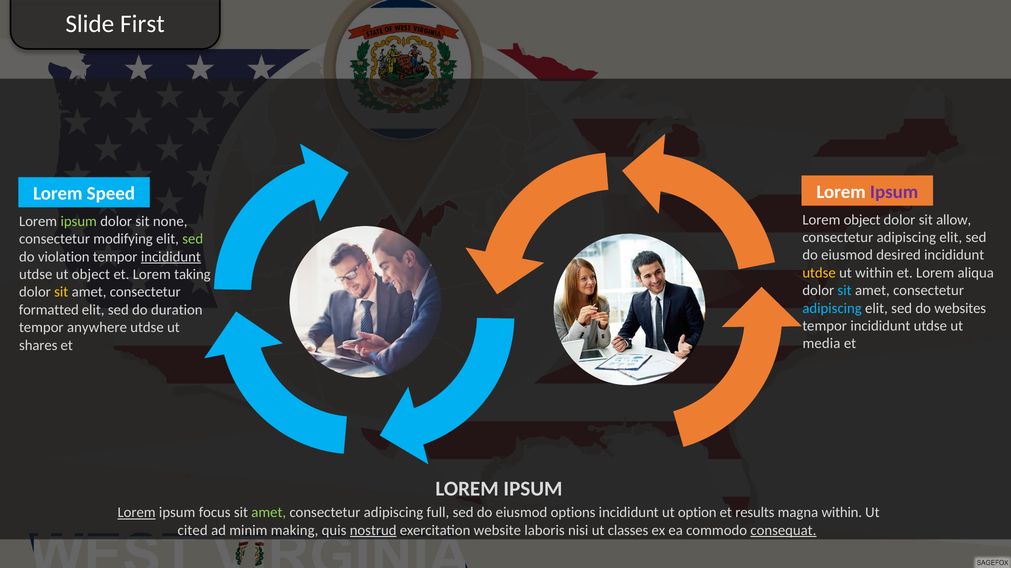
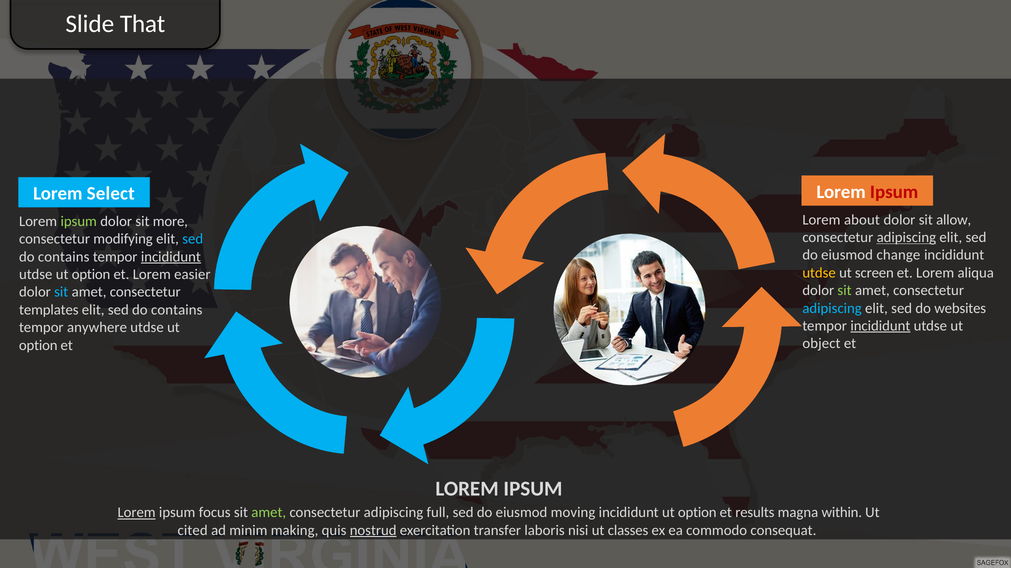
First: First -> That
Ipsum at (894, 192) colour: purple -> red
Speed: Speed -> Select
Lorem object: object -> about
none: none -> more
adipiscing at (906, 238) underline: none -> present
sed at (193, 239) colour: light green -> light blue
desired: desired -> change
violation at (64, 257): violation -> contains
ut within: within -> screen
object at (91, 275): object -> option
taking: taking -> easier
sit at (845, 291) colour: light blue -> light green
sit at (61, 292) colour: yellow -> light blue
formatted: formatted -> templates
duration at (177, 310): duration -> contains
incididunt at (880, 326) underline: none -> present
media: media -> object
shares at (38, 346): shares -> option
options: options -> moving
website: website -> transfer
consequat underline: present -> none
